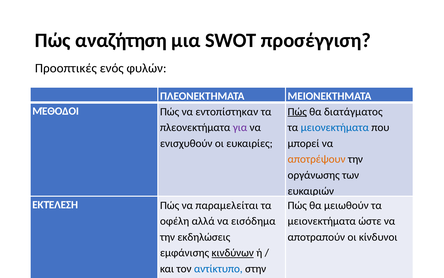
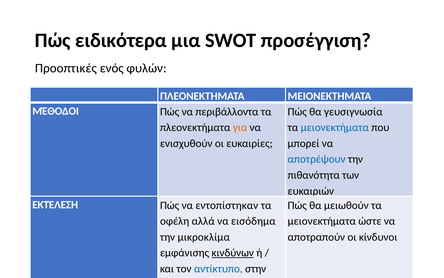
αναζήτηση: αναζήτηση -> ειδικότερα
εντοπίστηκαν: εντοπίστηκαν -> περιβάλλοντα
Πώς at (297, 111) underline: present -> none
διατάγματος: διατάγματος -> γευσιγνωσία
για colour: purple -> orange
αποτρέψουν colour: orange -> blue
οργάνωσης: οργάνωσης -> πιθανότητα
παραμελείται: παραμελείται -> εντοπίστηκαν
εκδηλώσεις: εκδηλώσεις -> μικροκλίμα
